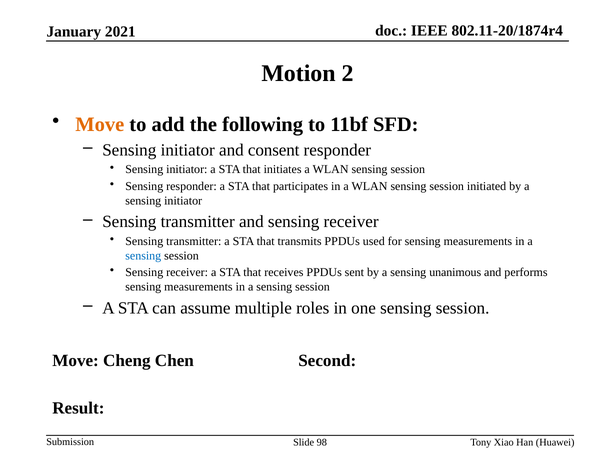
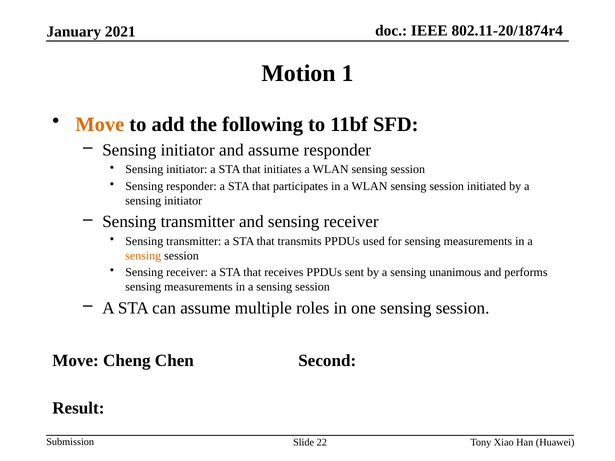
2: 2 -> 1
and consent: consent -> assume
sensing at (143, 256) colour: blue -> orange
98: 98 -> 22
